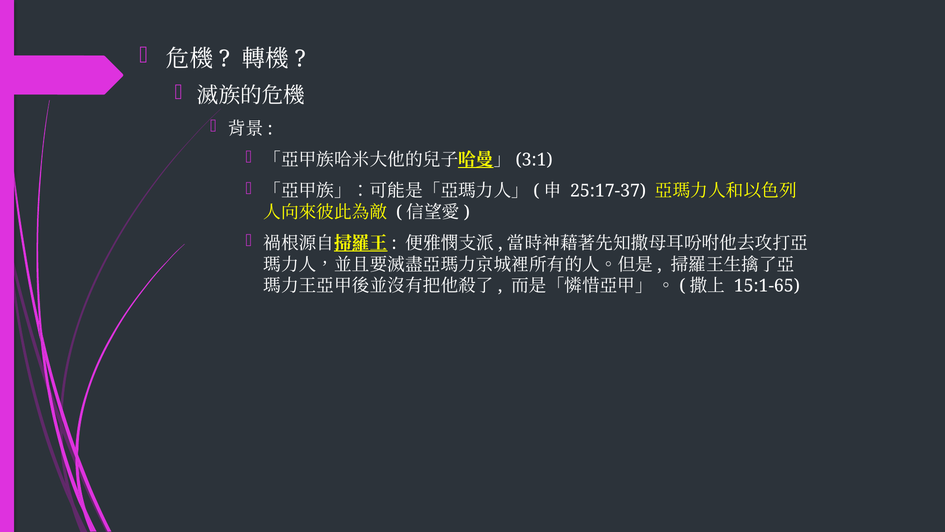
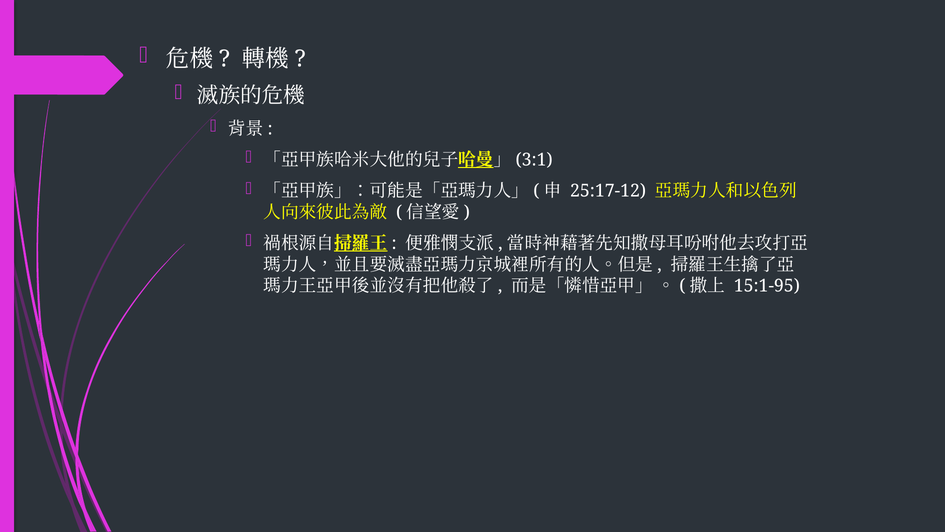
25:17-37: 25:17-37 -> 25:17-12
15:1-65: 15:1-65 -> 15:1-95
